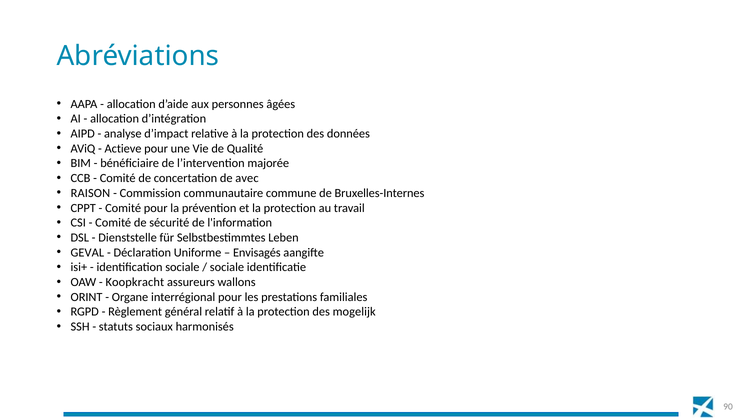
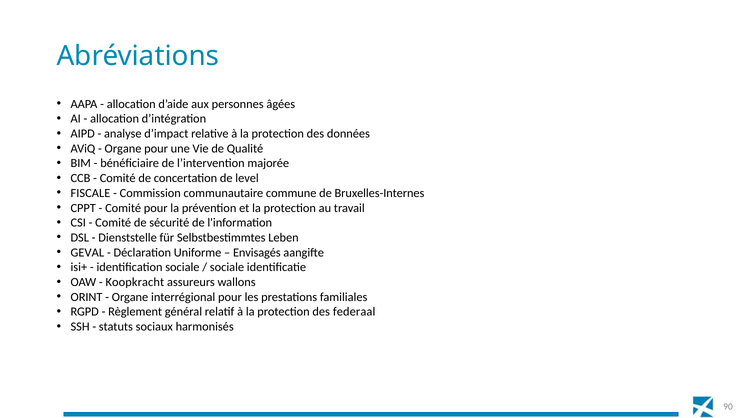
Actieve at (123, 148): Actieve -> Organe
avec: avec -> level
RAISON: RAISON -> FISCALE
mogelijk: mogelijk -> federaal
